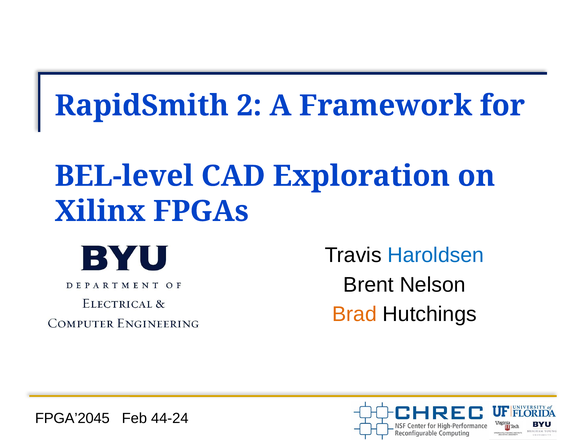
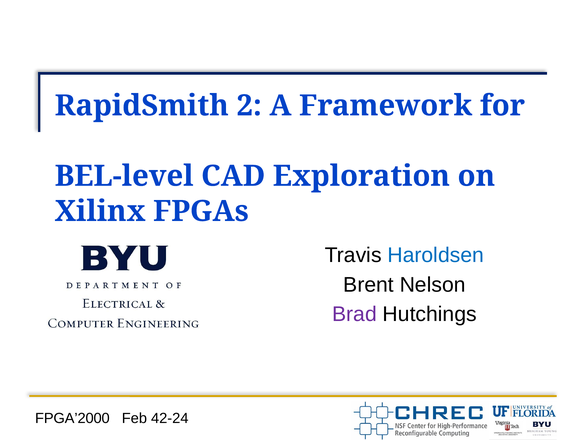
Brad colour: orange -> purple
FPGA’2045: FPGA’2045 -> FPGA’2000
44-24: 44-24 -> 42-24
